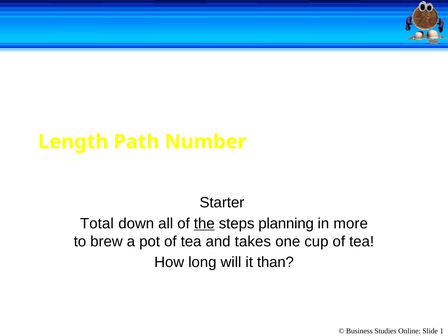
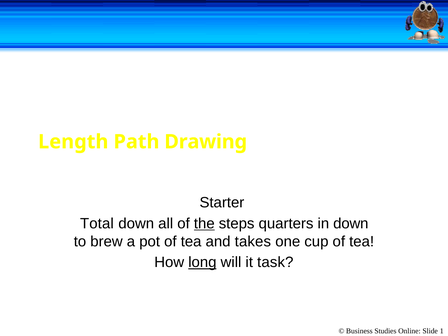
Number: Number -> Drawing
planning: planning -> quarters
in more: more -> down
long underline: none -> present
than: than -> task
